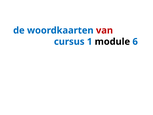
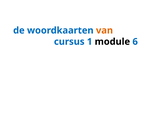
van colour: red -> orange
